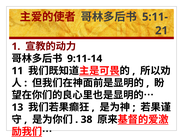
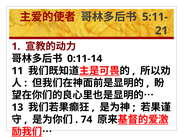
9:11-14: 9:11-14 -> 0:11-14
38: 38 -> 74
